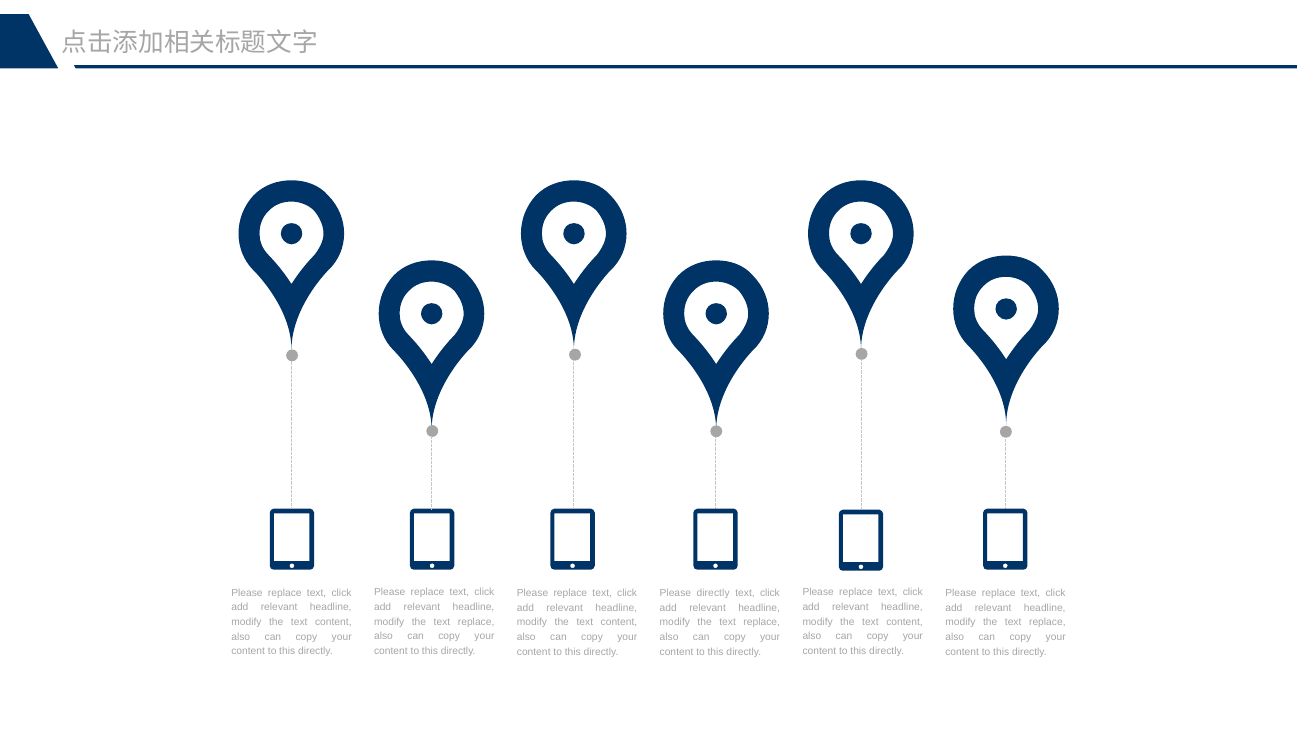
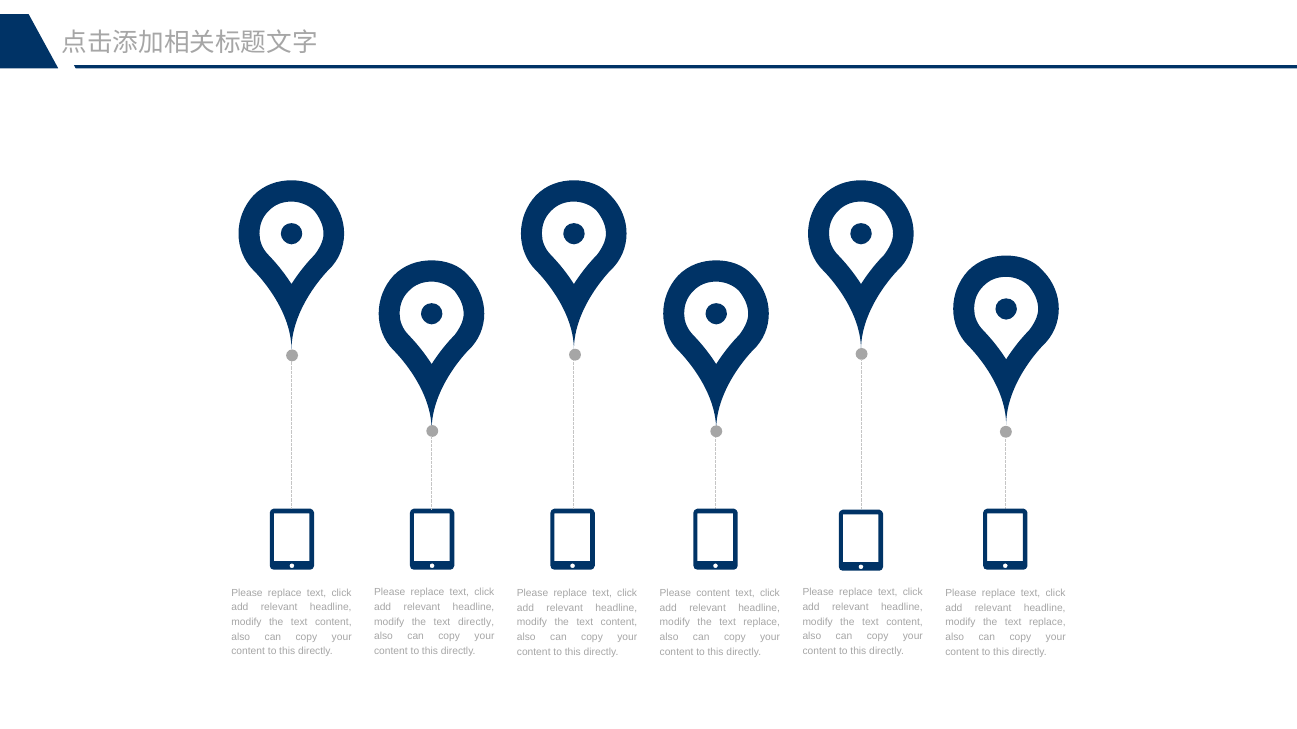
Please directly: directly -> content
replace at (476, 622): replace -> directly
